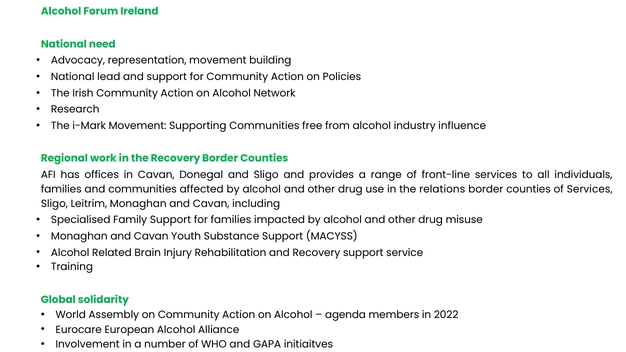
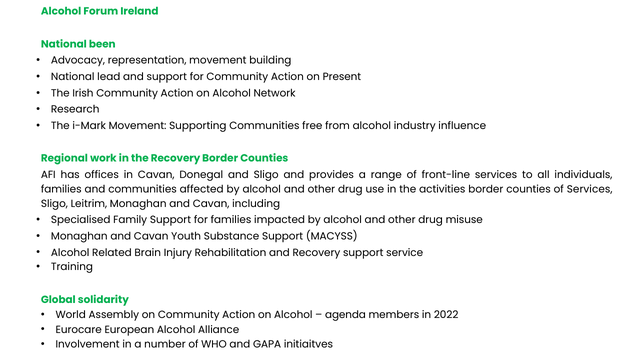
need: need -> been
Policies: Policies -> Present
relations: relations -> activities
